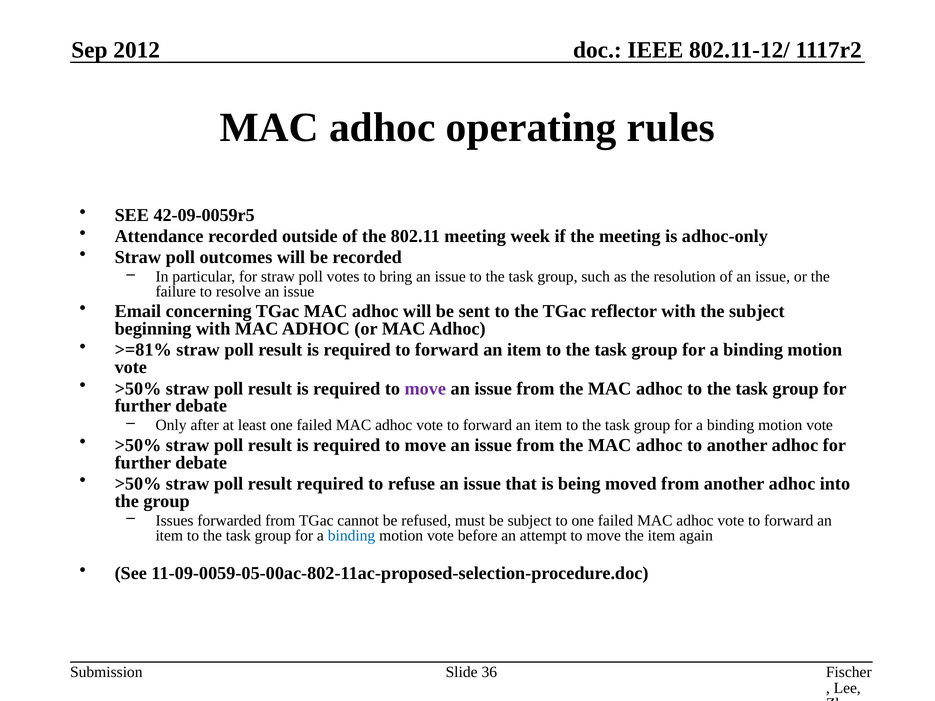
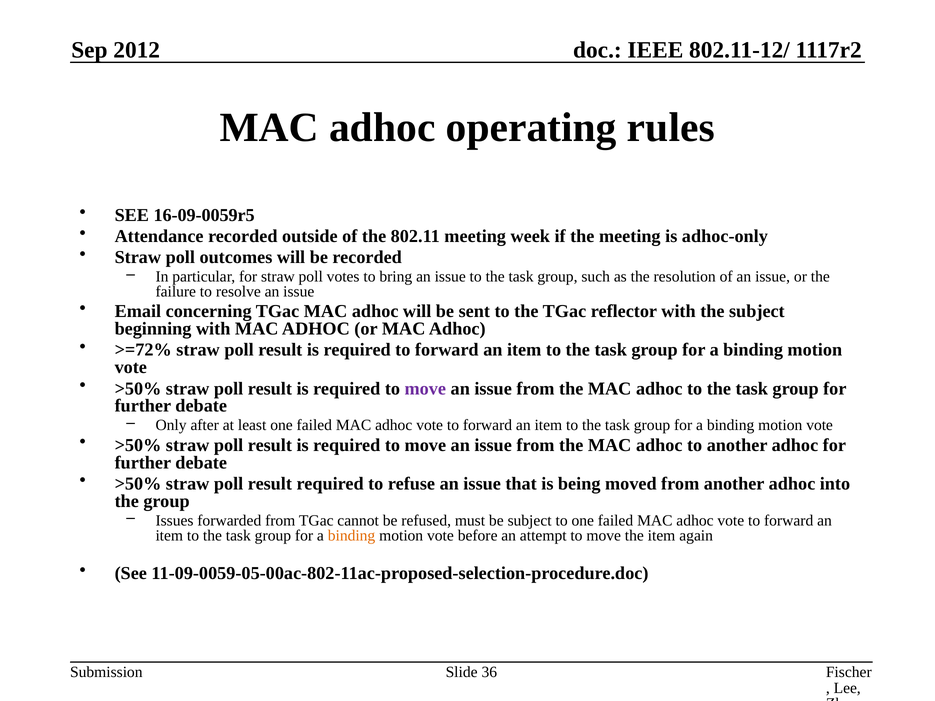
42-09-0059r5: 42-09-0059r5 -> 16-09-0059r5
>=81%: >=81% -> >=72%
binding at (352, 536) colour: blue -> orange
